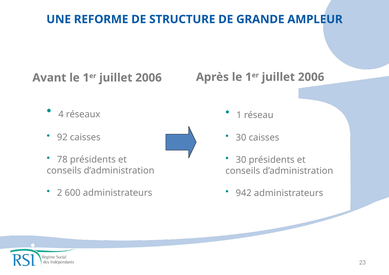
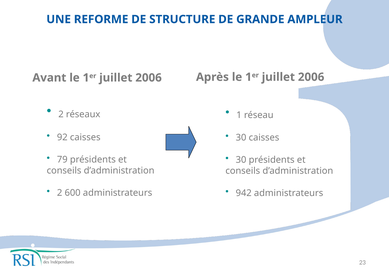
4 at (61, 115): 4 -> 2
78: 78 -> 79
